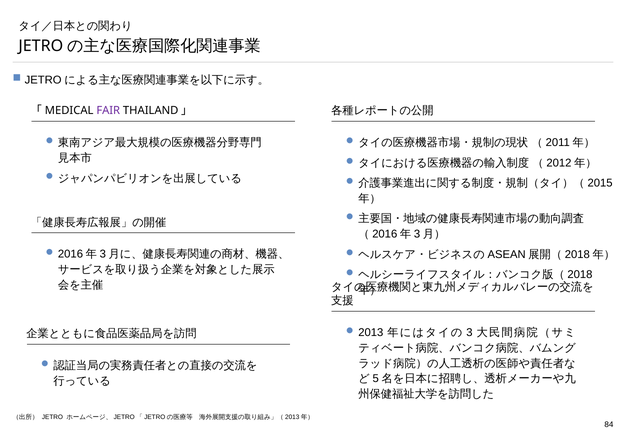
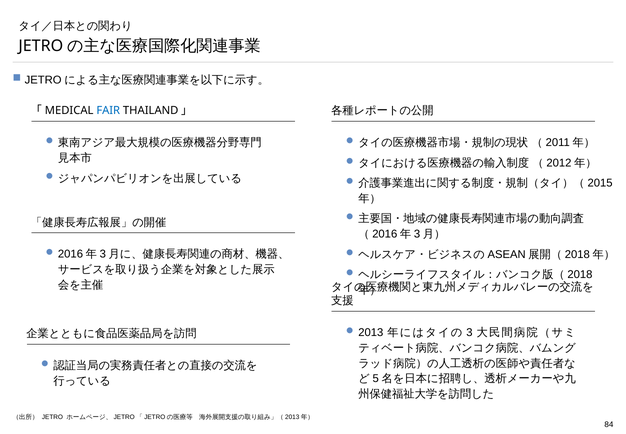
FAIR colour: purple -> blue
